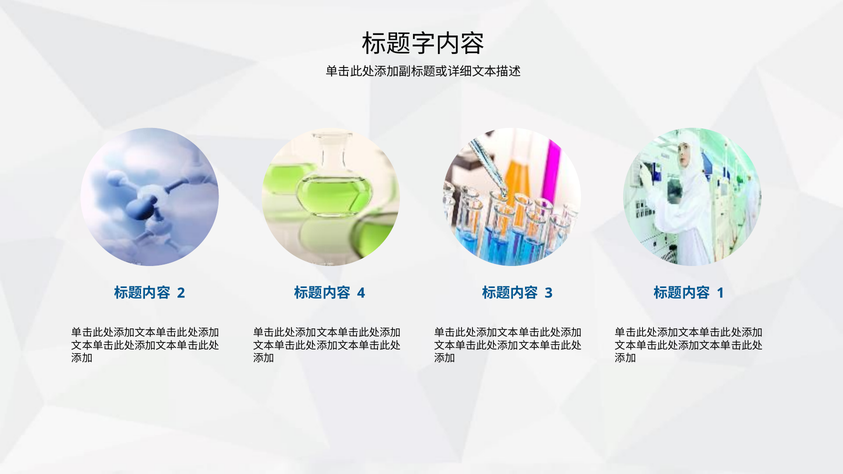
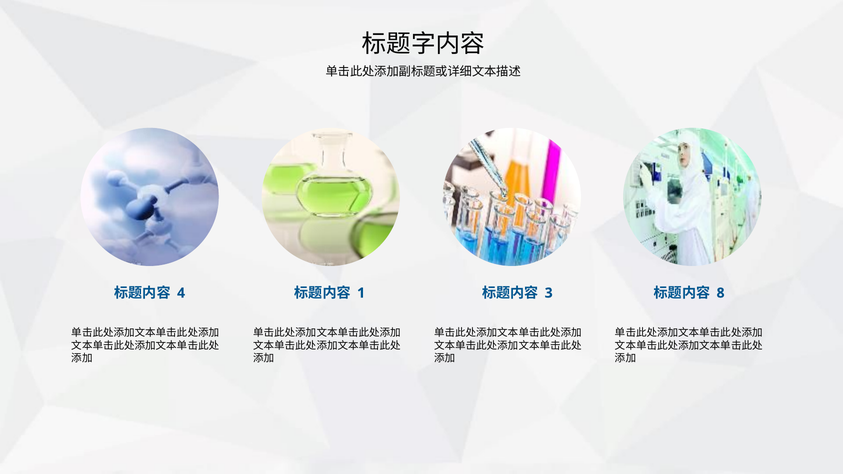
2: 2 -> 4
4: 4 -> 1
1: 1 -> 8
